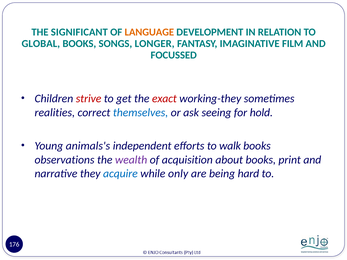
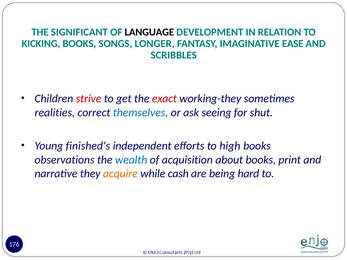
LANGUAGE colour: orange -> black
GLOBAL: GLOBAL -> KICKING
FILM: FILM -> EASE
FOCUSSED: FOCUSSED -> SCRIBBLES
hold: hold -> shut
animals's: animals's -> finished's
walk: walk -> high
wealth colour: purple -> blue
acquire colour: blue -> orange
only: only -> cash
